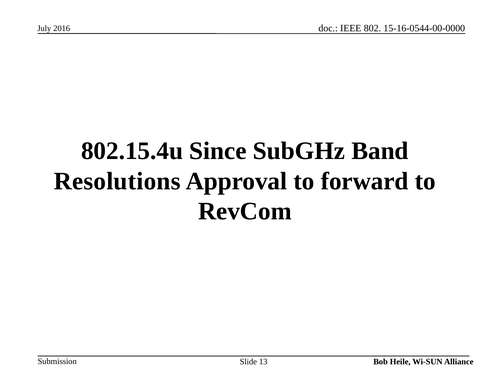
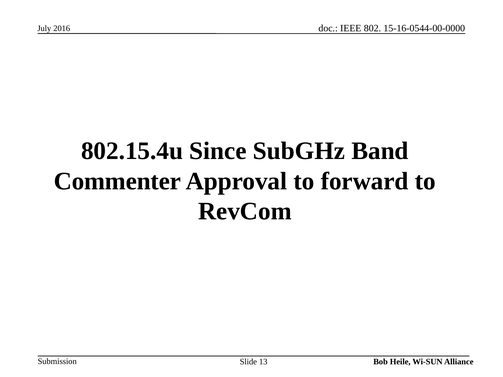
Resolutions: Resolutions -> Commenter
